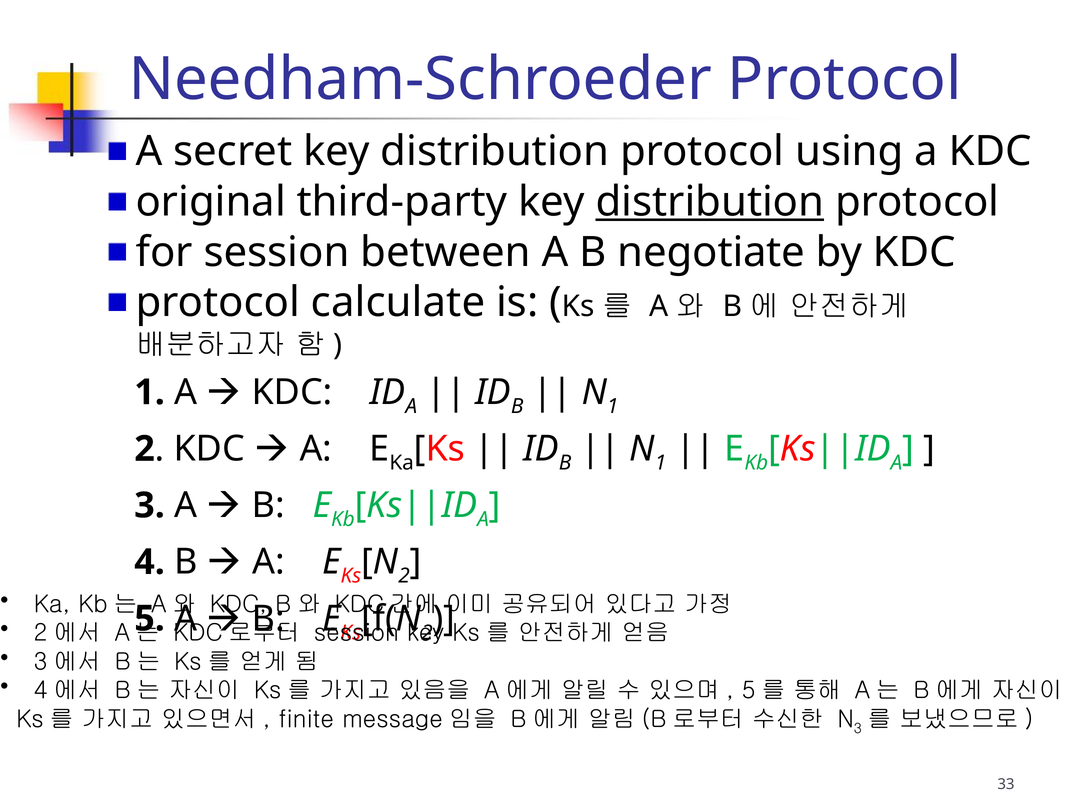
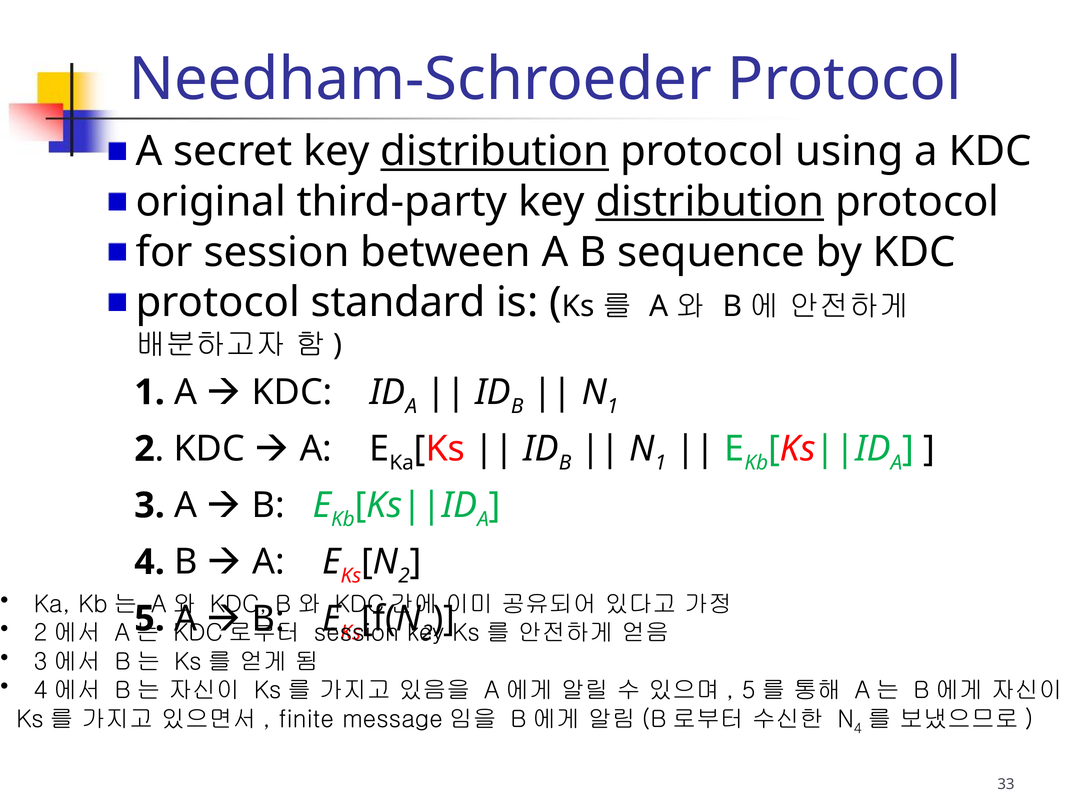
distribution at (495, 152) underline: none -> present
negotiate: negotiate -> sequence
calculate: calculate -> standard
3 at (858, 729): 3 -> 4
